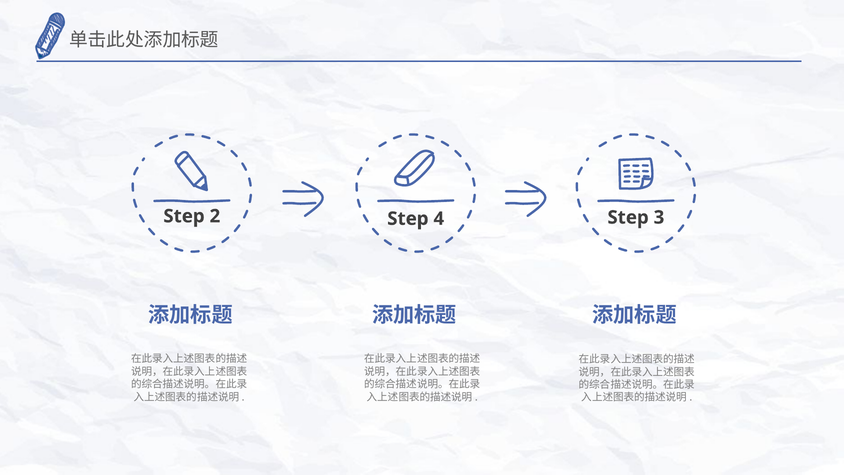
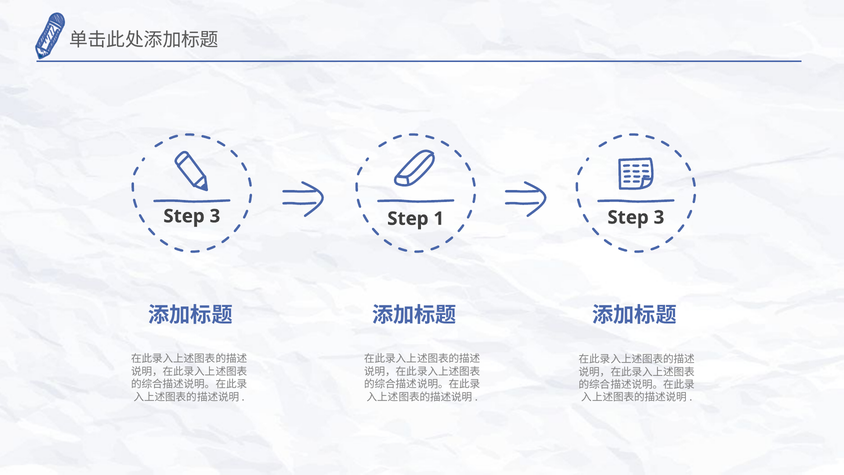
2 at (215, 216): 2 -> 3
4: 4 -> 1
